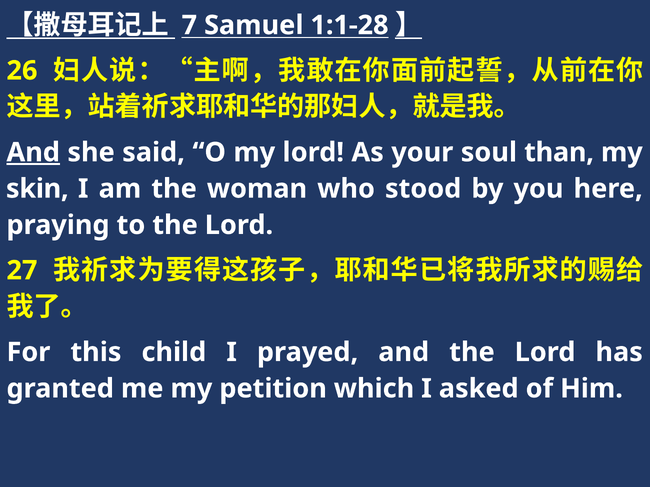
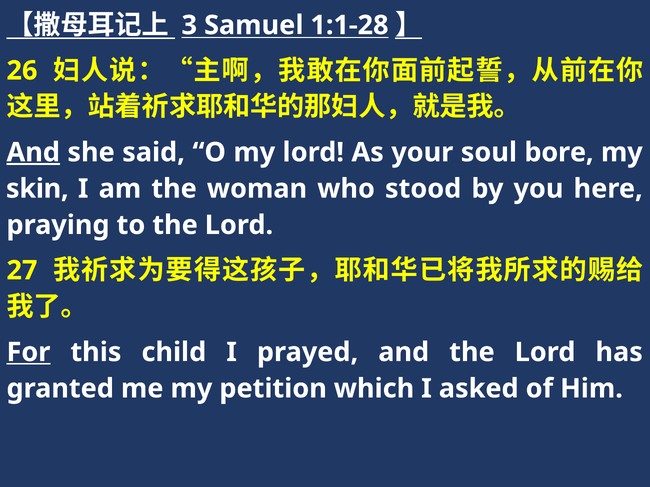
7: 7 -> 3
than: than -> bore
For underline: none -> present
